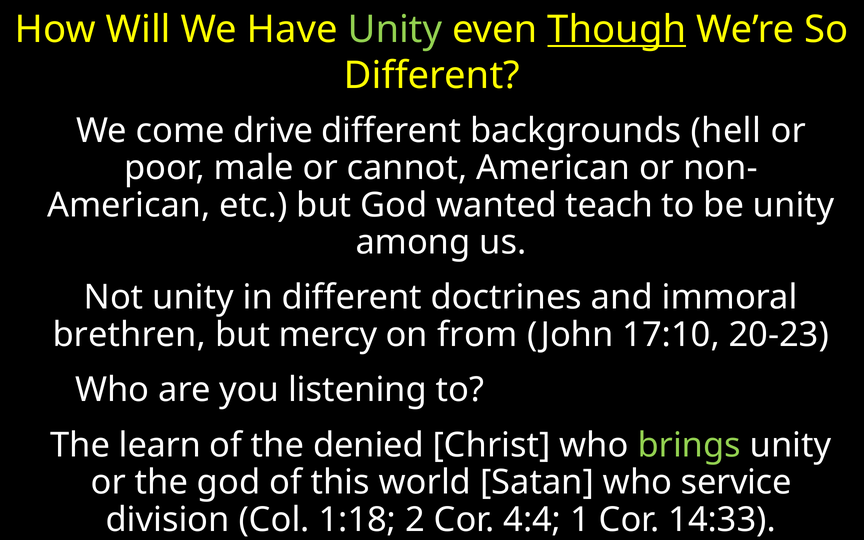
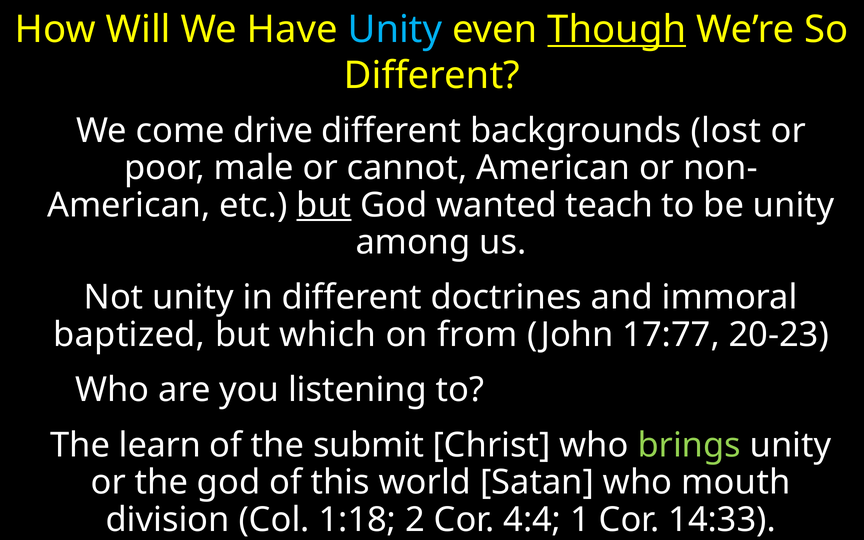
Unity at (395, 30) colour: light green -> light blue
hell: hell -> lost
but at (324, 205) underline: none -> present
brethren: brethren -> baptized
mercy: mercy -> which
17:10: 17:10 -> 17:77
denied: denied -> submit
service: service -> mouth
